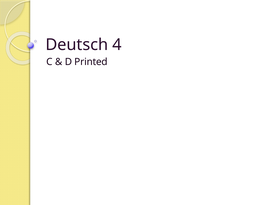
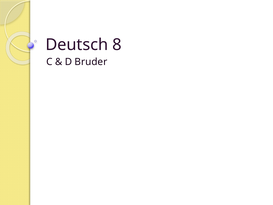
4: 4 -> 8
Printed: Printed -> Bruder
